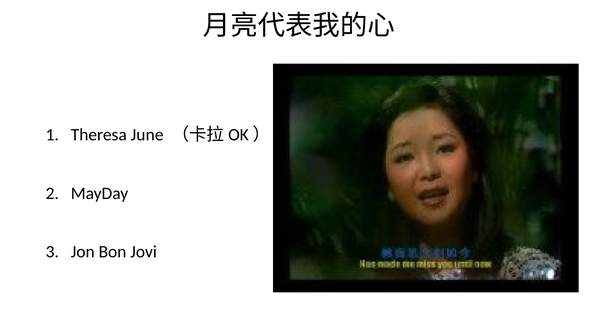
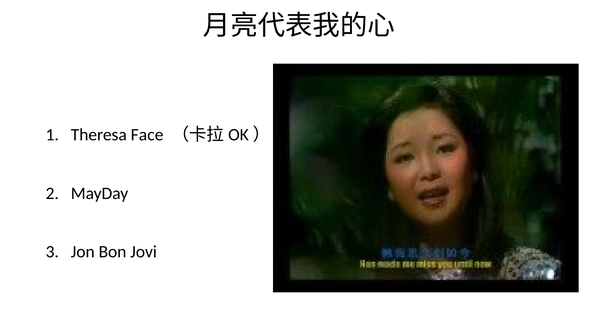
June: June -> Face
